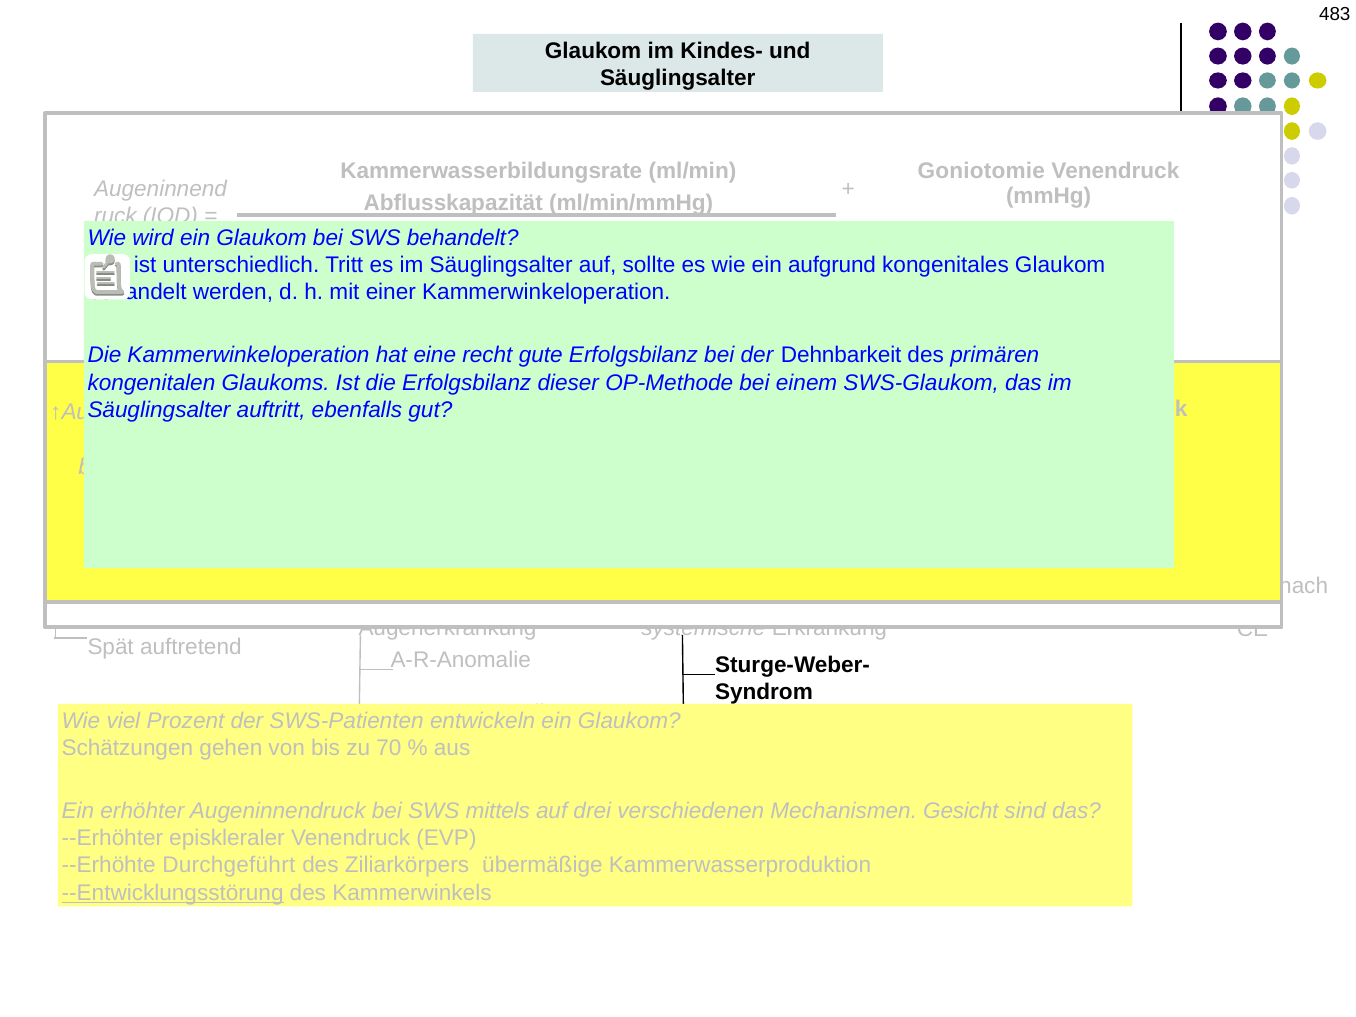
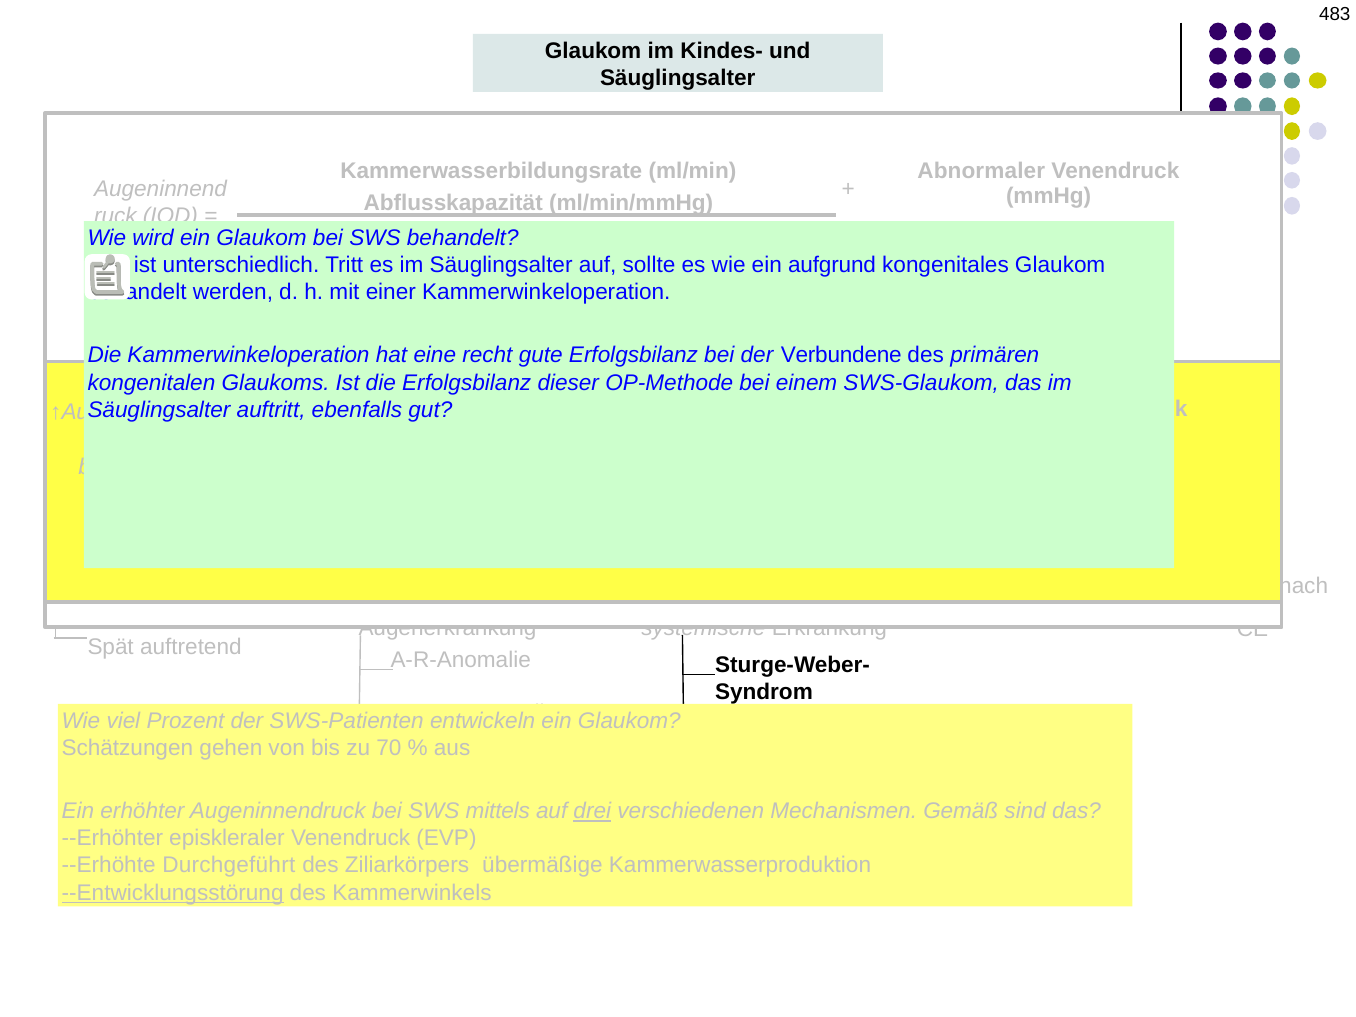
Goniotomie at (981, 171): Goniotomie -> Abnormaler
Dehnbarkeit: Dehnbarkeit -> Verbundene
drei at (592, 811) underline: none -> present
Gesicht: Gesicht -> Gemäß
